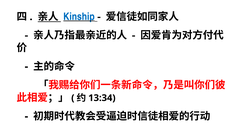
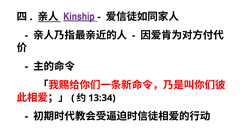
Kinship colour: blue -> purple
